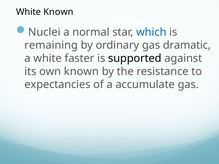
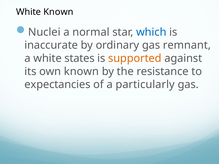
remaining: remaining -> inaccurate
dramatic: dramatic -> remnant
faster: faster -> states
supported colour: black -> orange
accumulate: accumulate -> particularly
